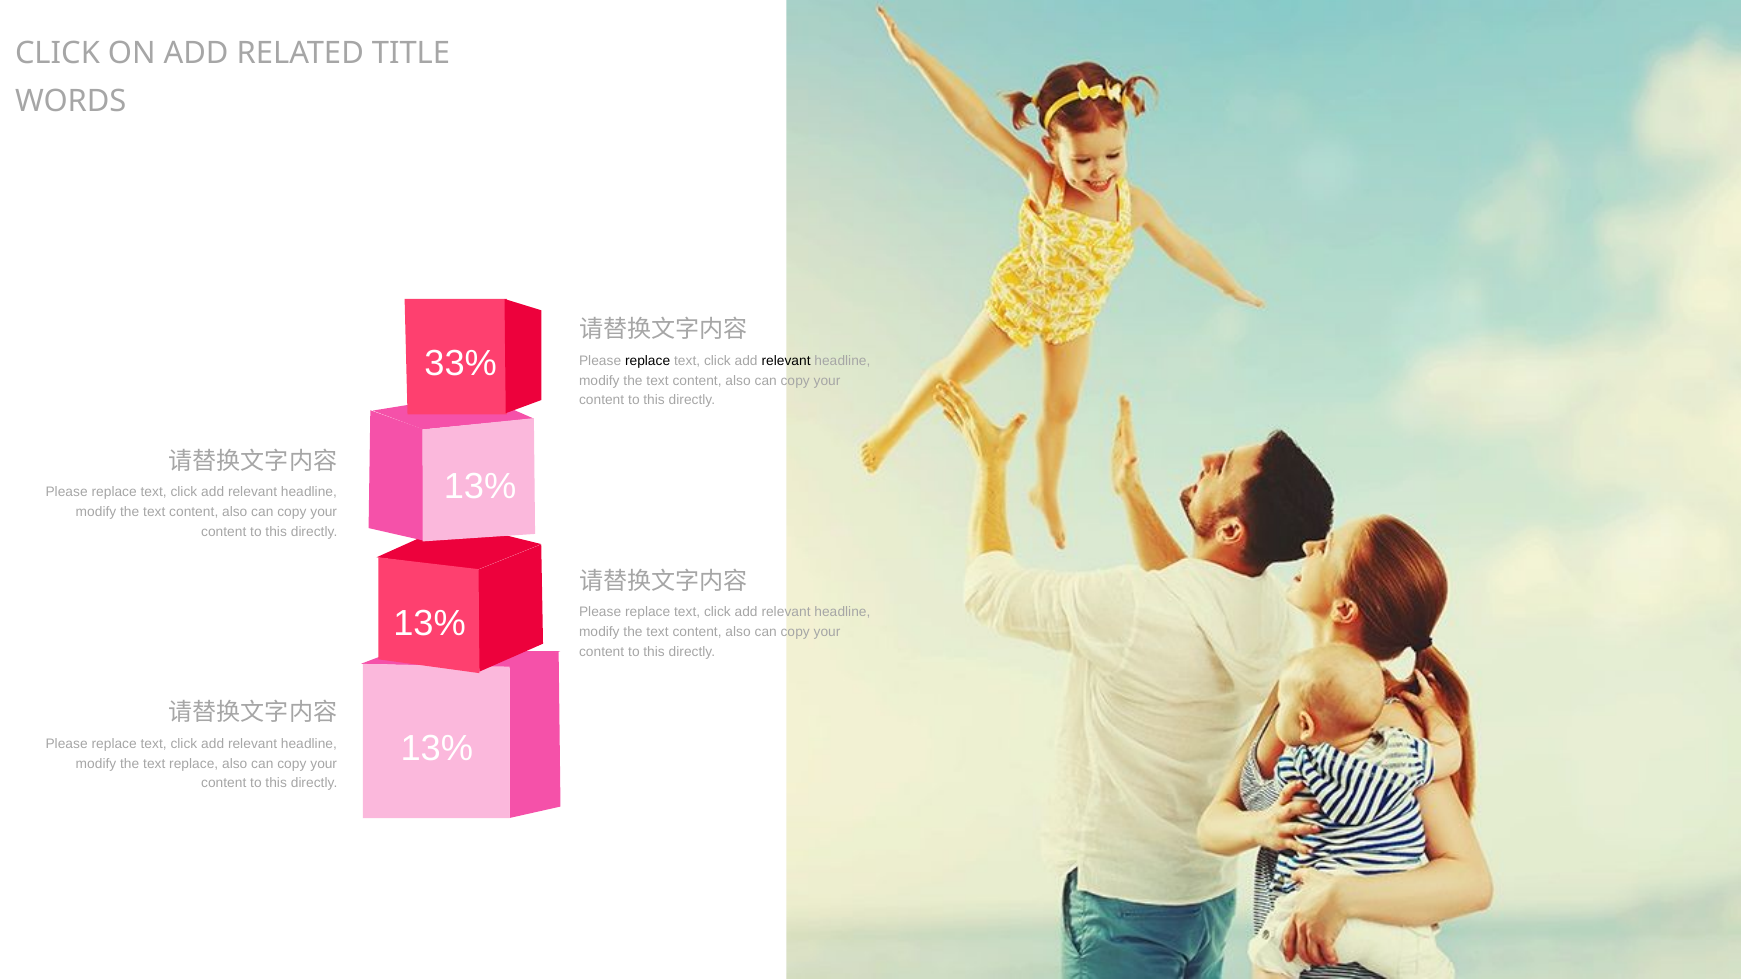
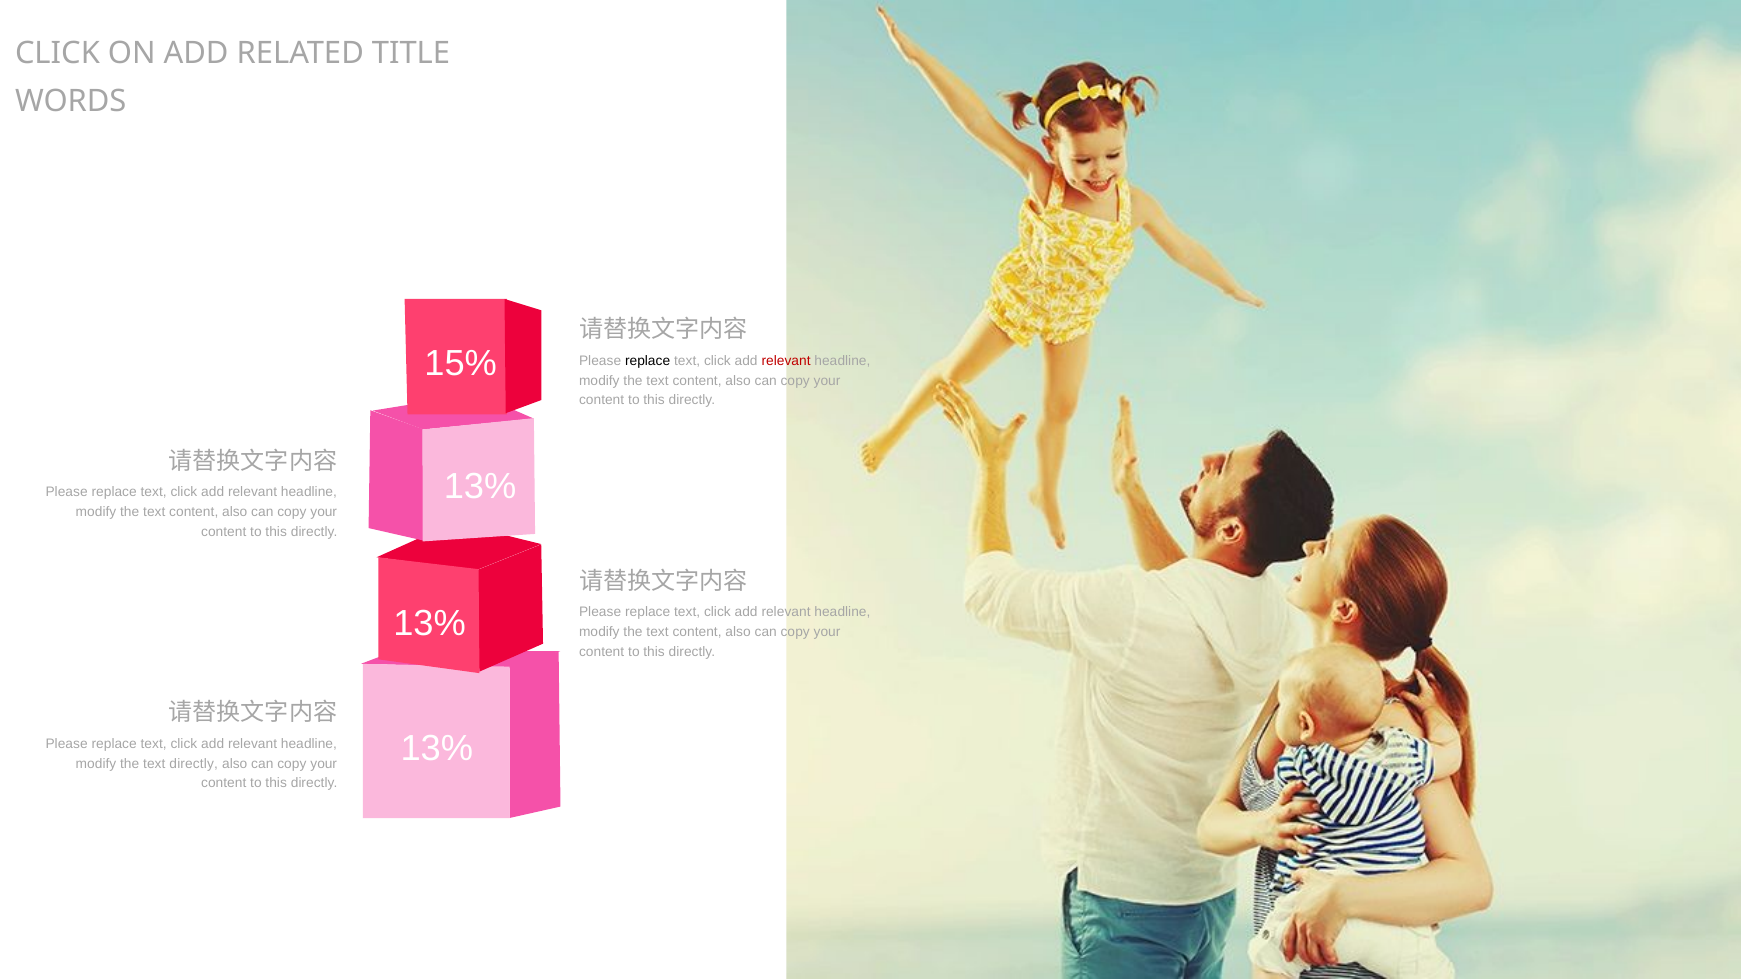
33%: 33% -> 15%
relevant at (786, 361) colour: black -> red
text replace: replace -> directly
